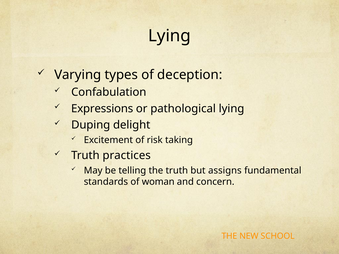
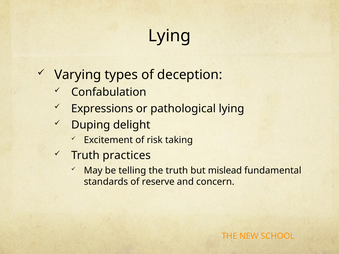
assigns: assigns -> mislead
woman: woman -> reserve
